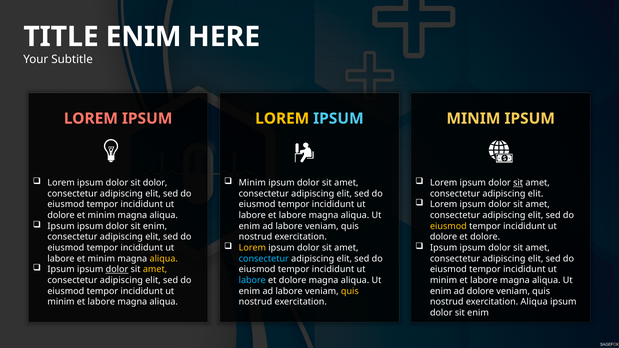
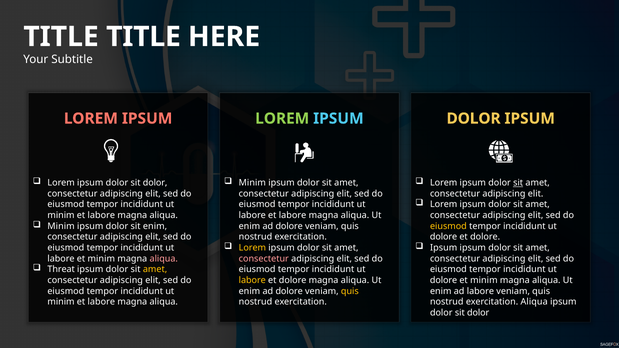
ENIM at (144, 37): ENIM -> TITLE
LOREM at (282, 119) colour: yellow -> light green
MINIM at (473, 119): MINIM -> DOLOR
dolore at (61, 215): dolore -> minim
minim at (101, 215): minim -> labore
Ipsum at (61, 226): Ipsum -> Minim
labore at (289, 226): labore -> dolore
aliqua at (164, 259) colour: yellow -> pink
consectetur at (264, 259) colour: light blue -> pink
Ipsum at (61, 270): Ipsum -> Threat
dolor at (117, 270) underline: present -> none
labore at (252, 280) colour: light blue -> yellow
minim at (444, 280): minim -> dolore
labore at (484, 280): labore -> minim
labore at (289, 291): labore -> dolore
ad dolore: dolore -> labore
enim at (478, 313): enim -> dolor
